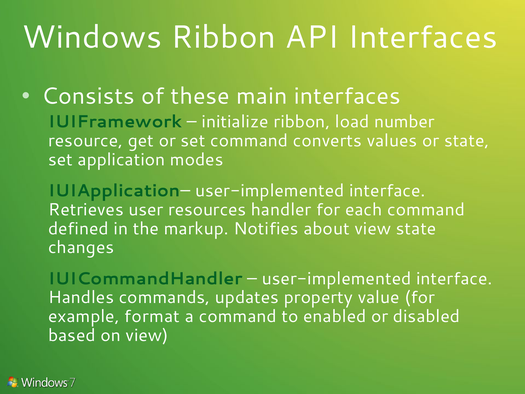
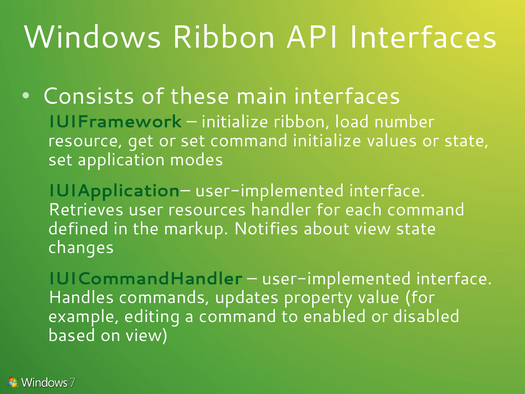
command converts: converts -> initialize
format: format -> editing
